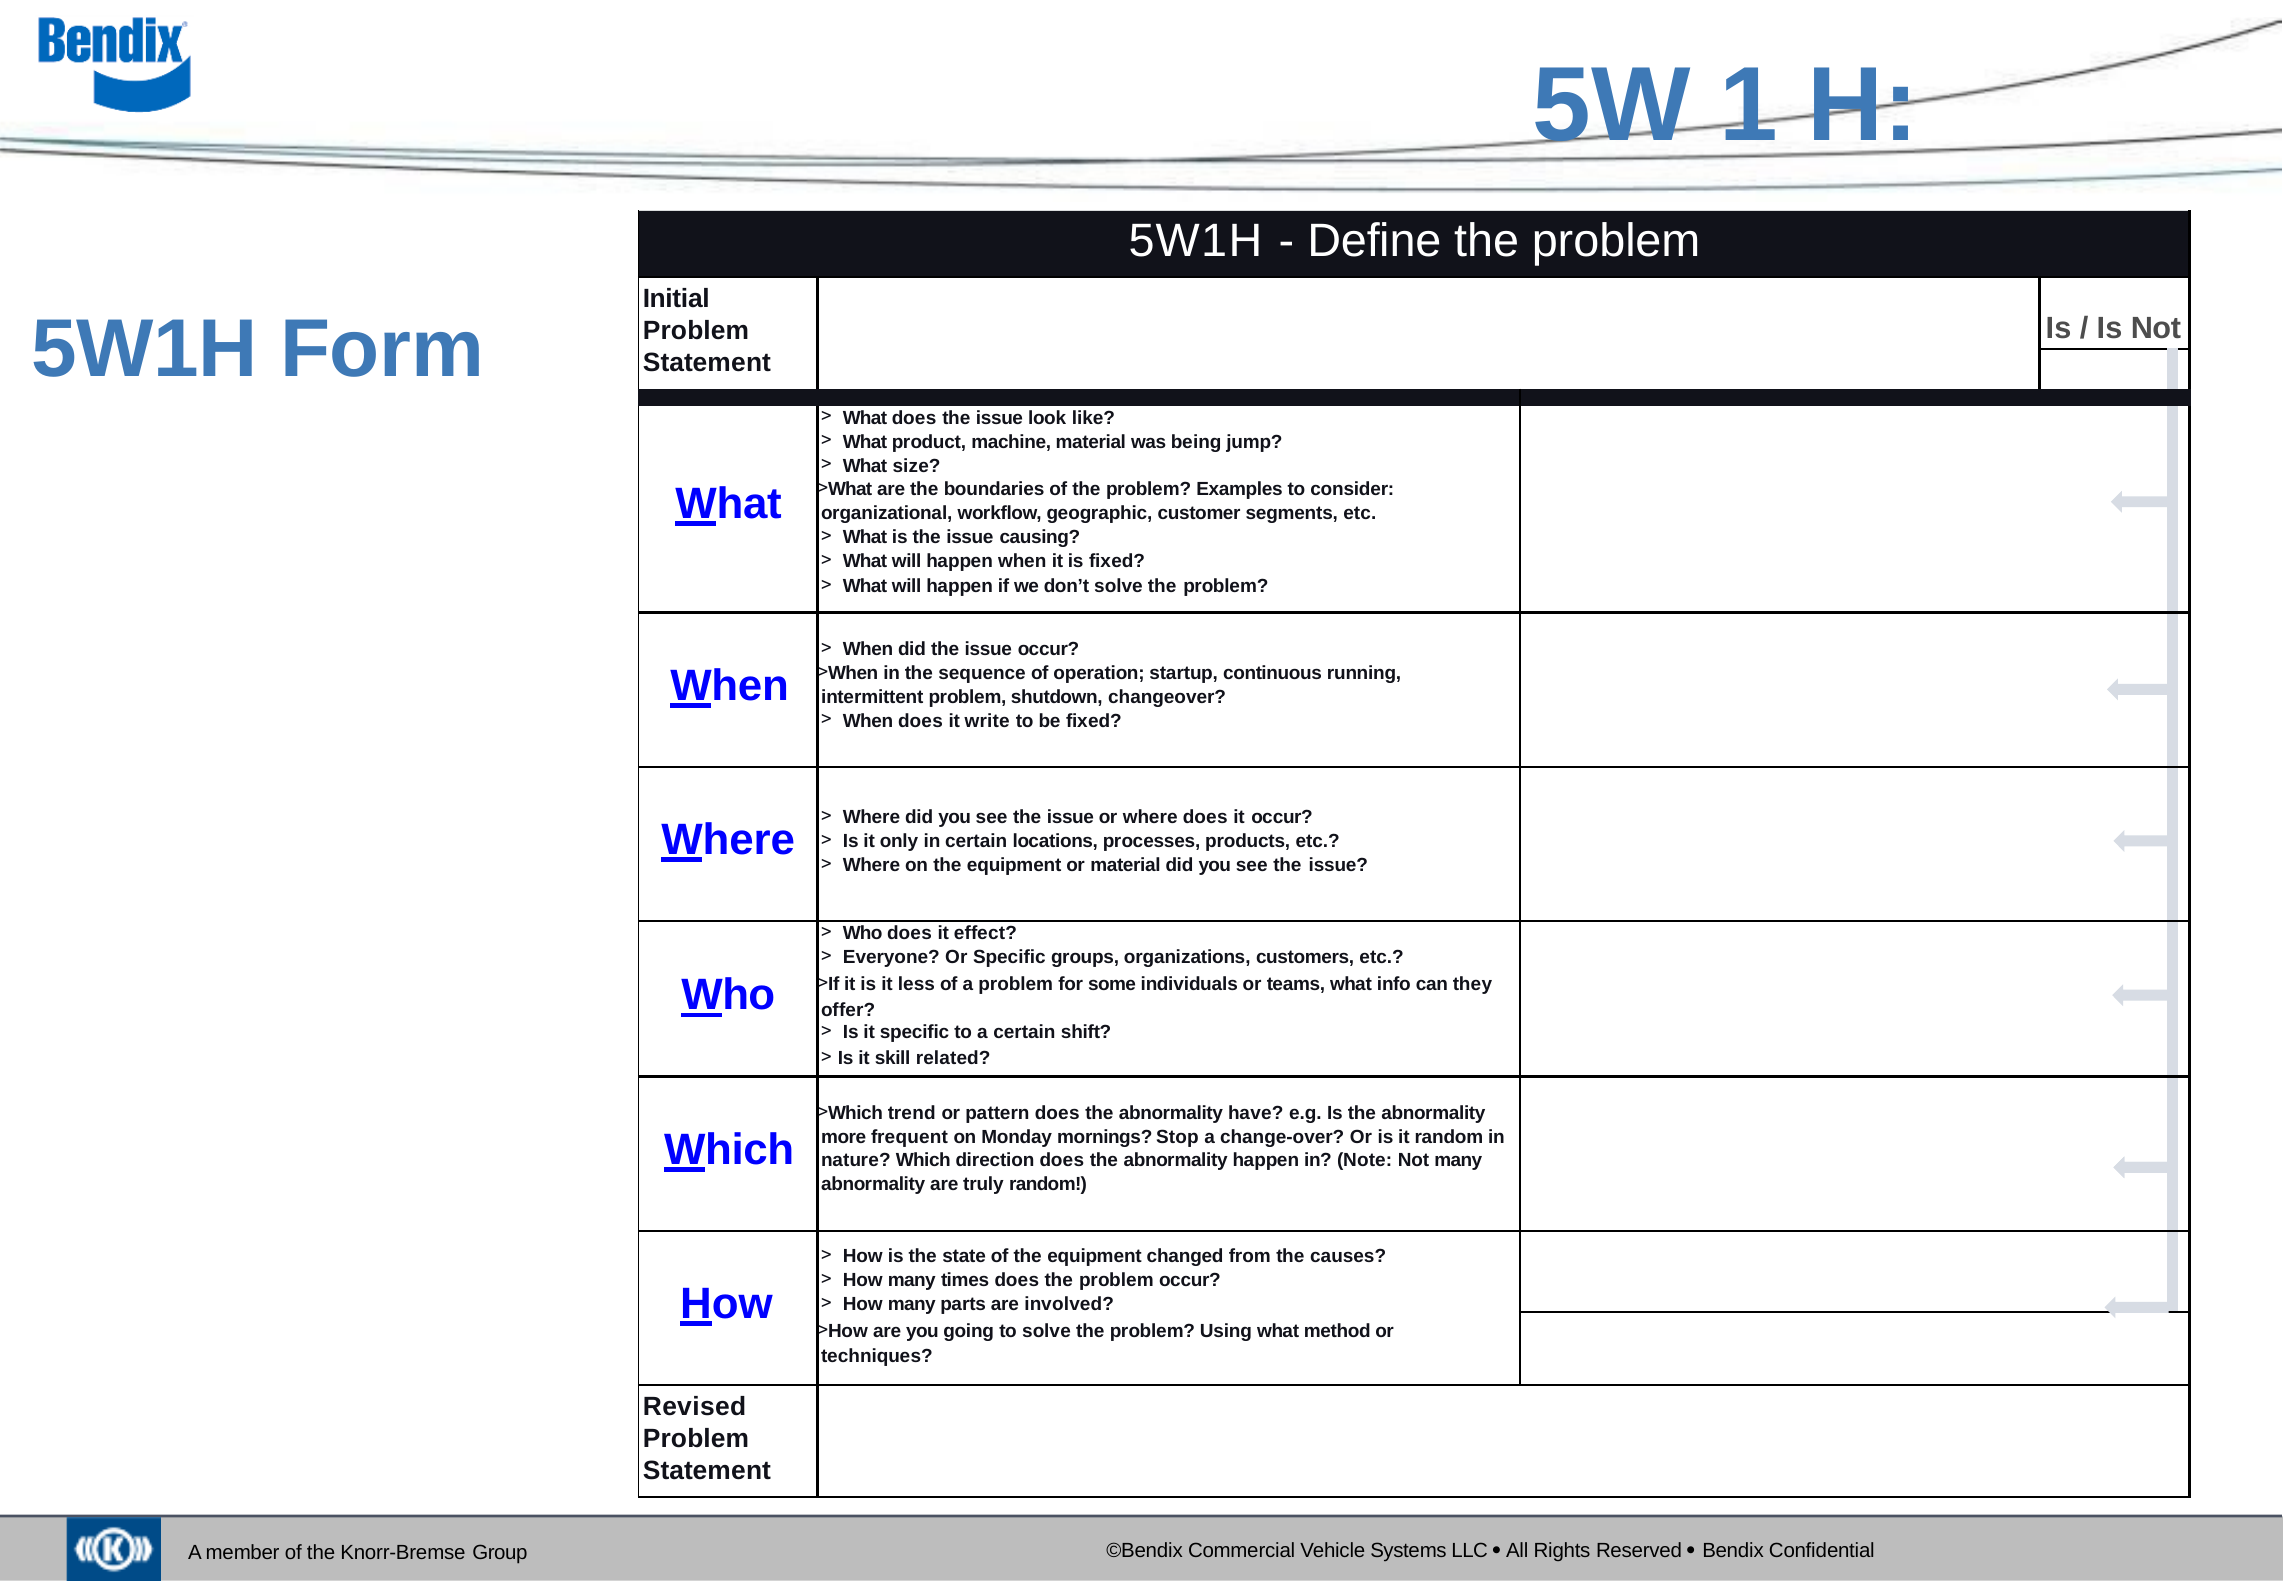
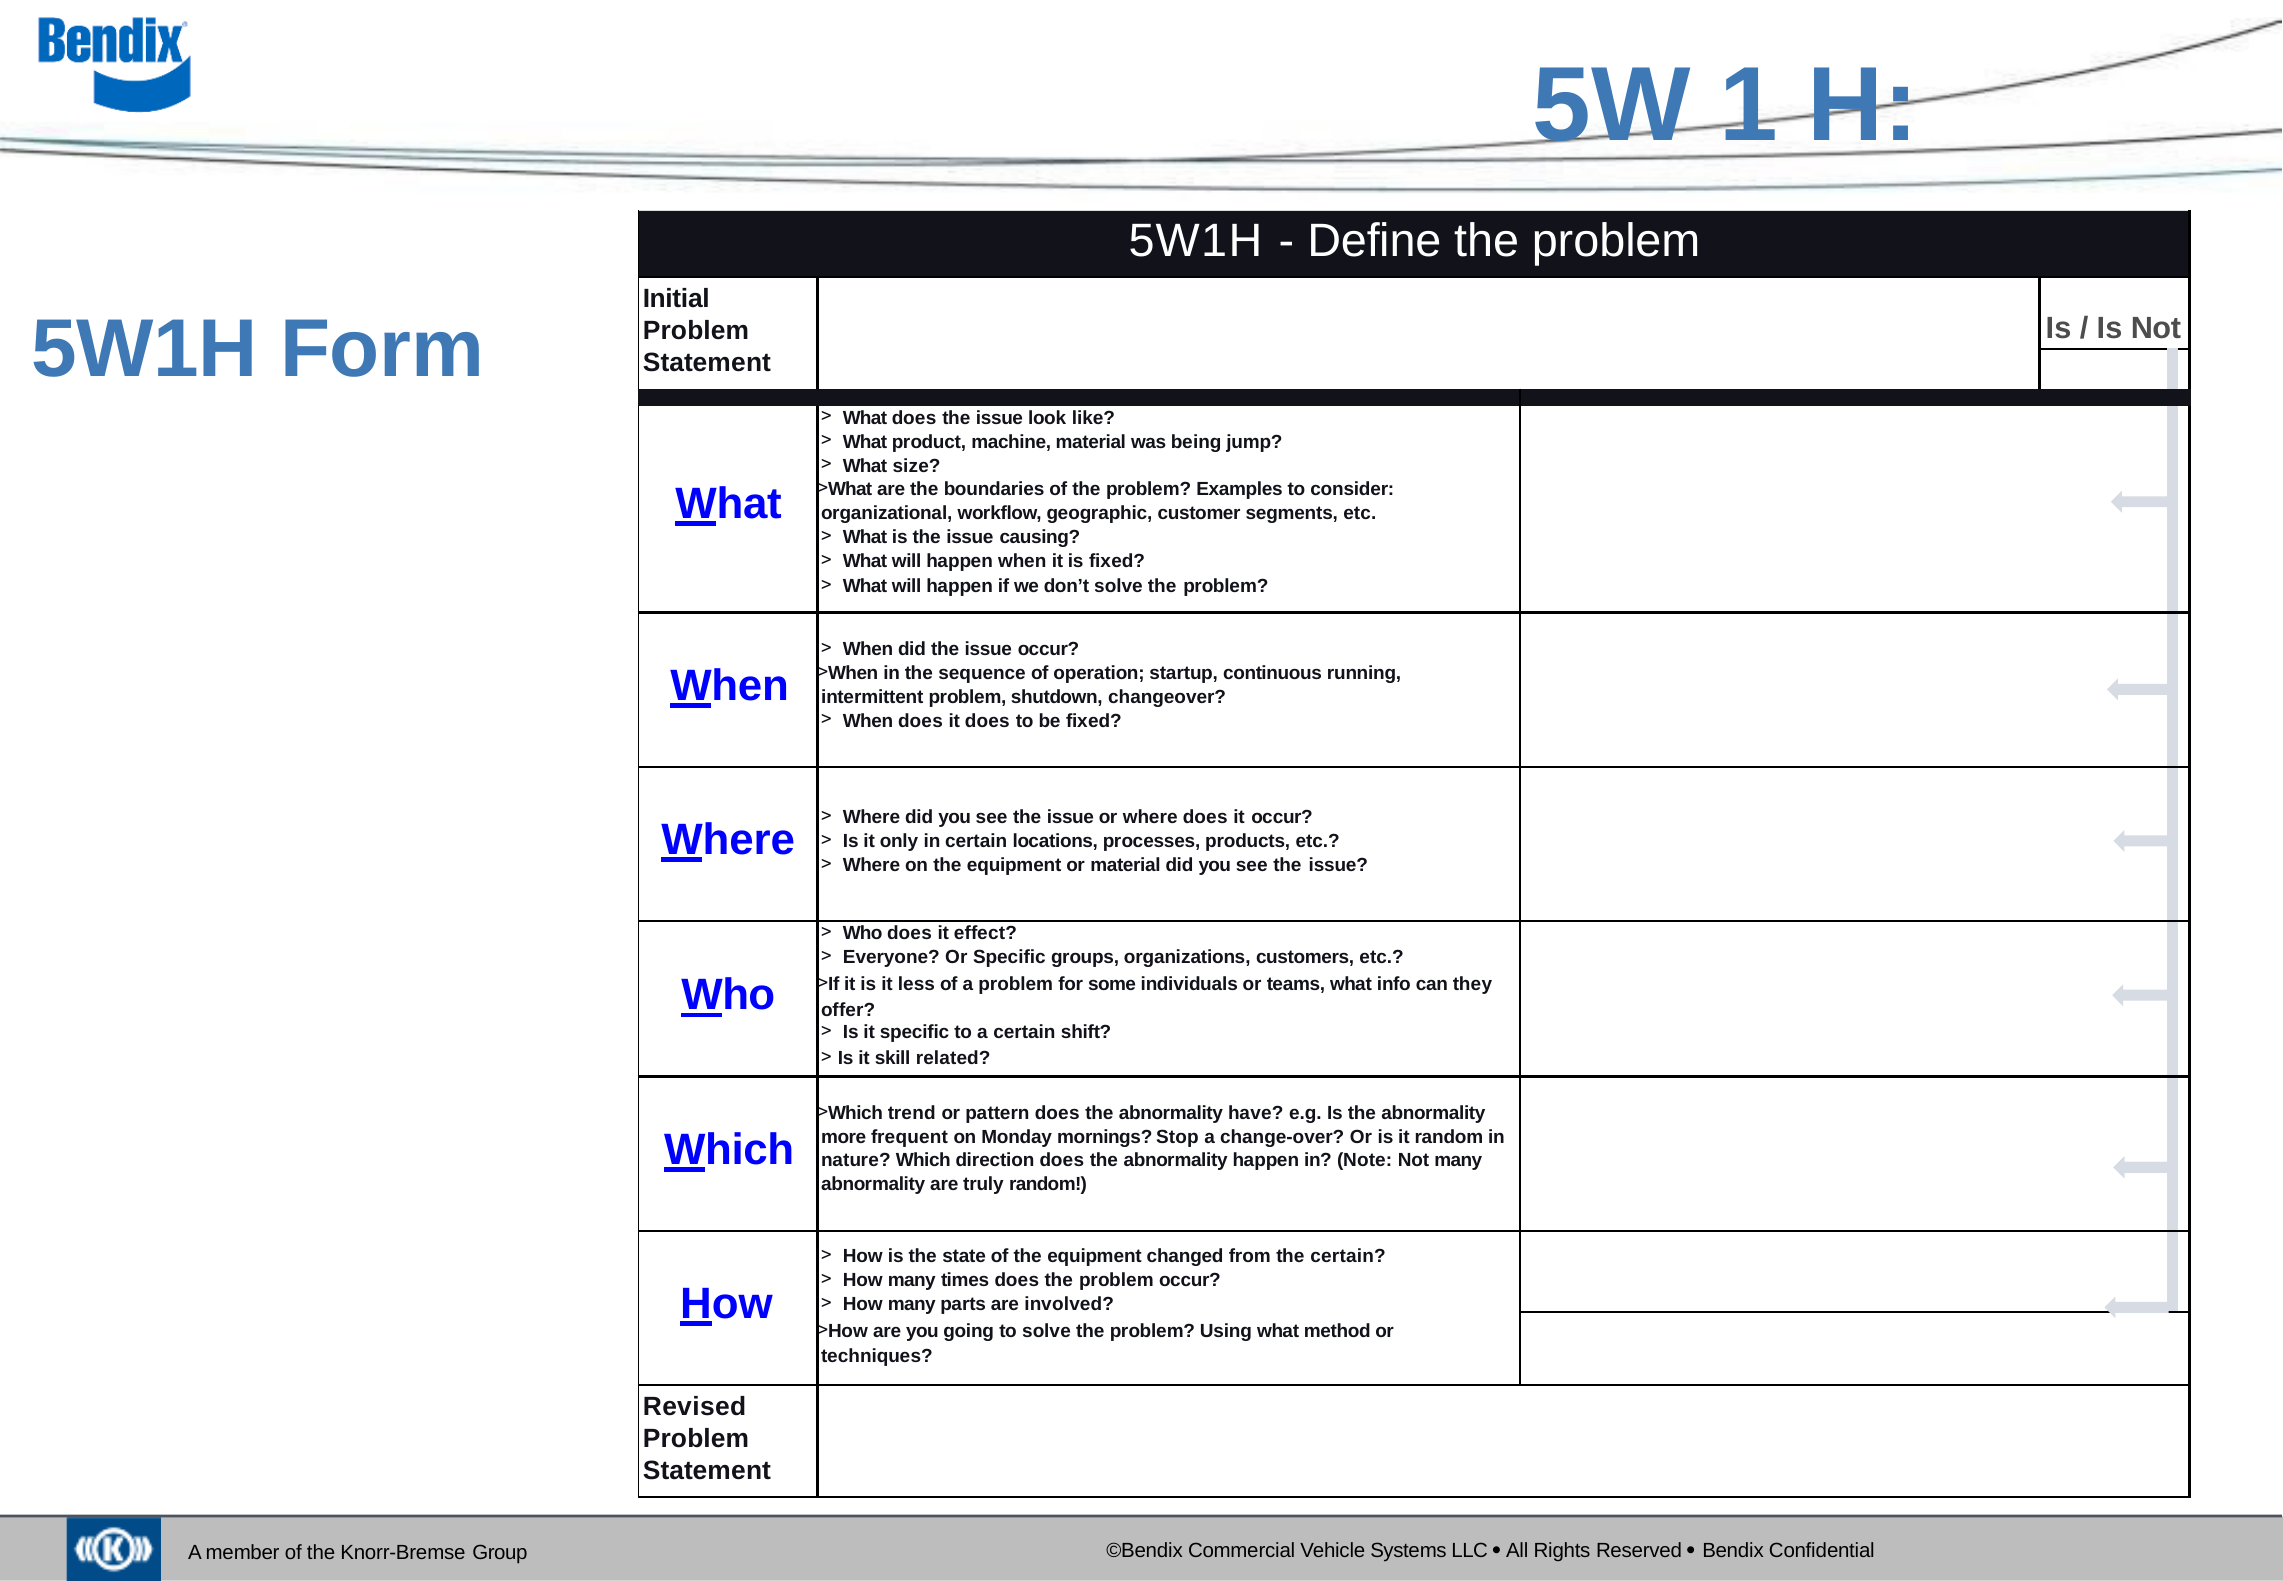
it write: write -> does
the causes: causes -> certain
